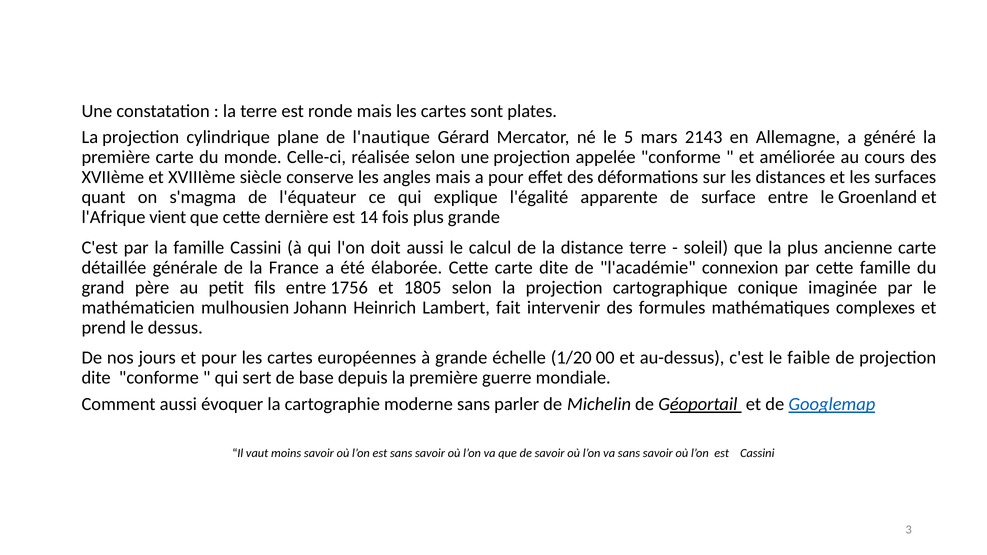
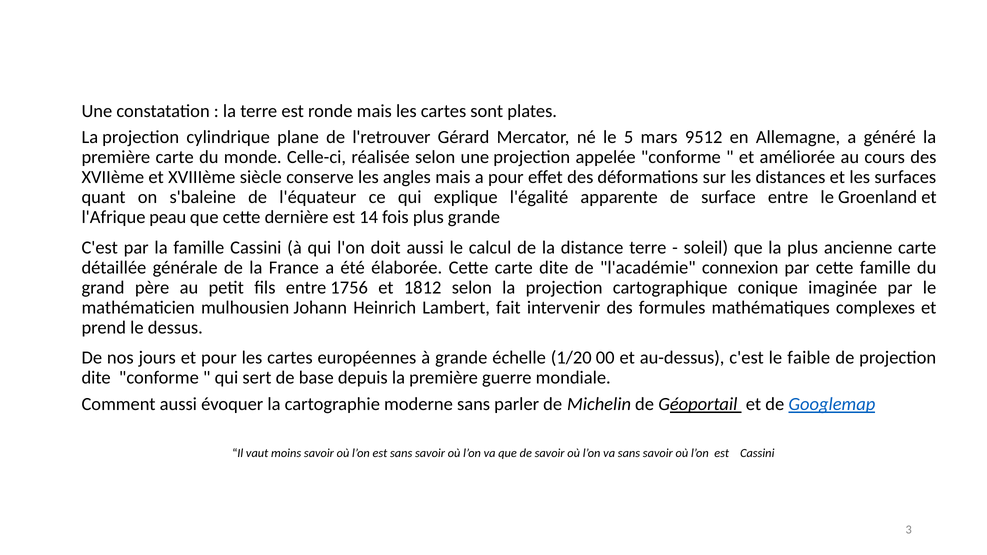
l'nautique: l'nautique -> l'retrouver
2143: 2143 -> 9512
s'magma: s'magma -> s'baleine
vient: vient -> peau
1805: 1805 -> 1812
